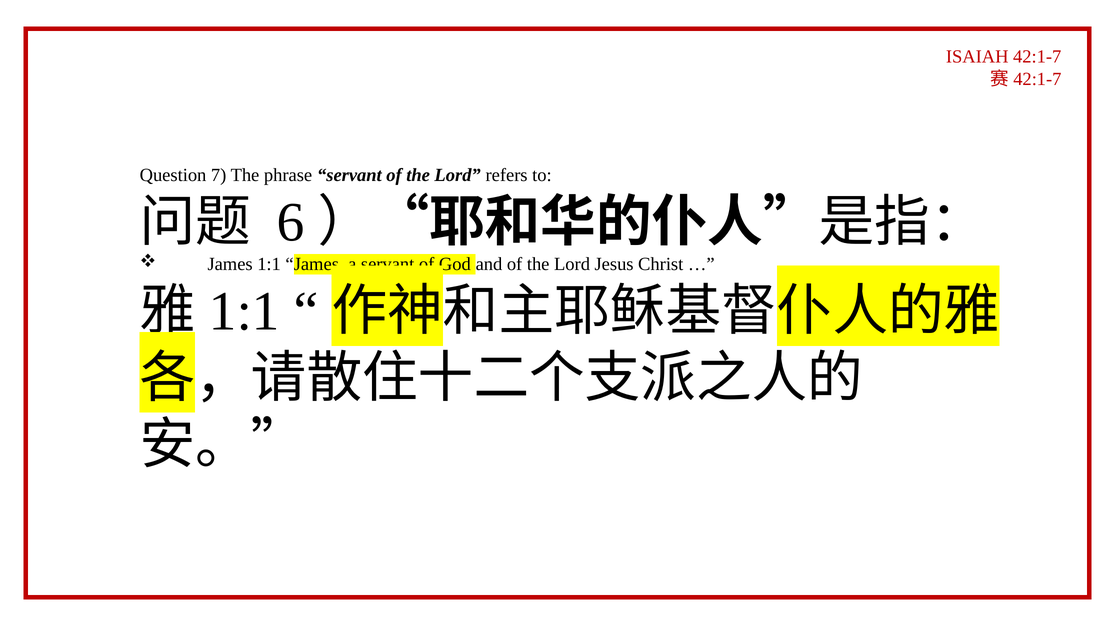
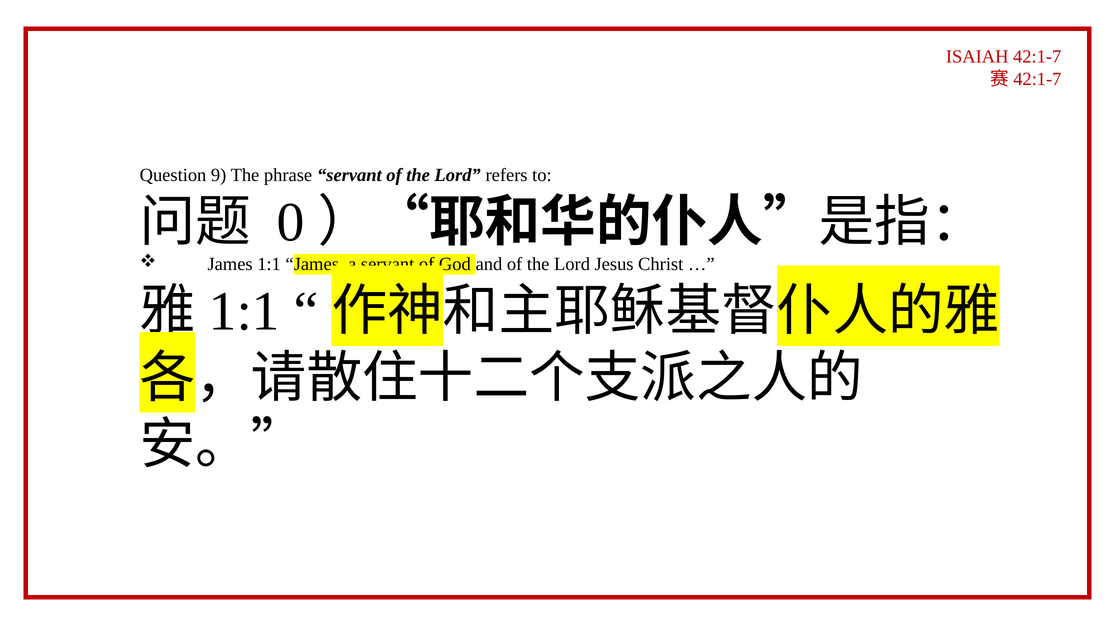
7: 7 -> 9
6: 6 -> 0
